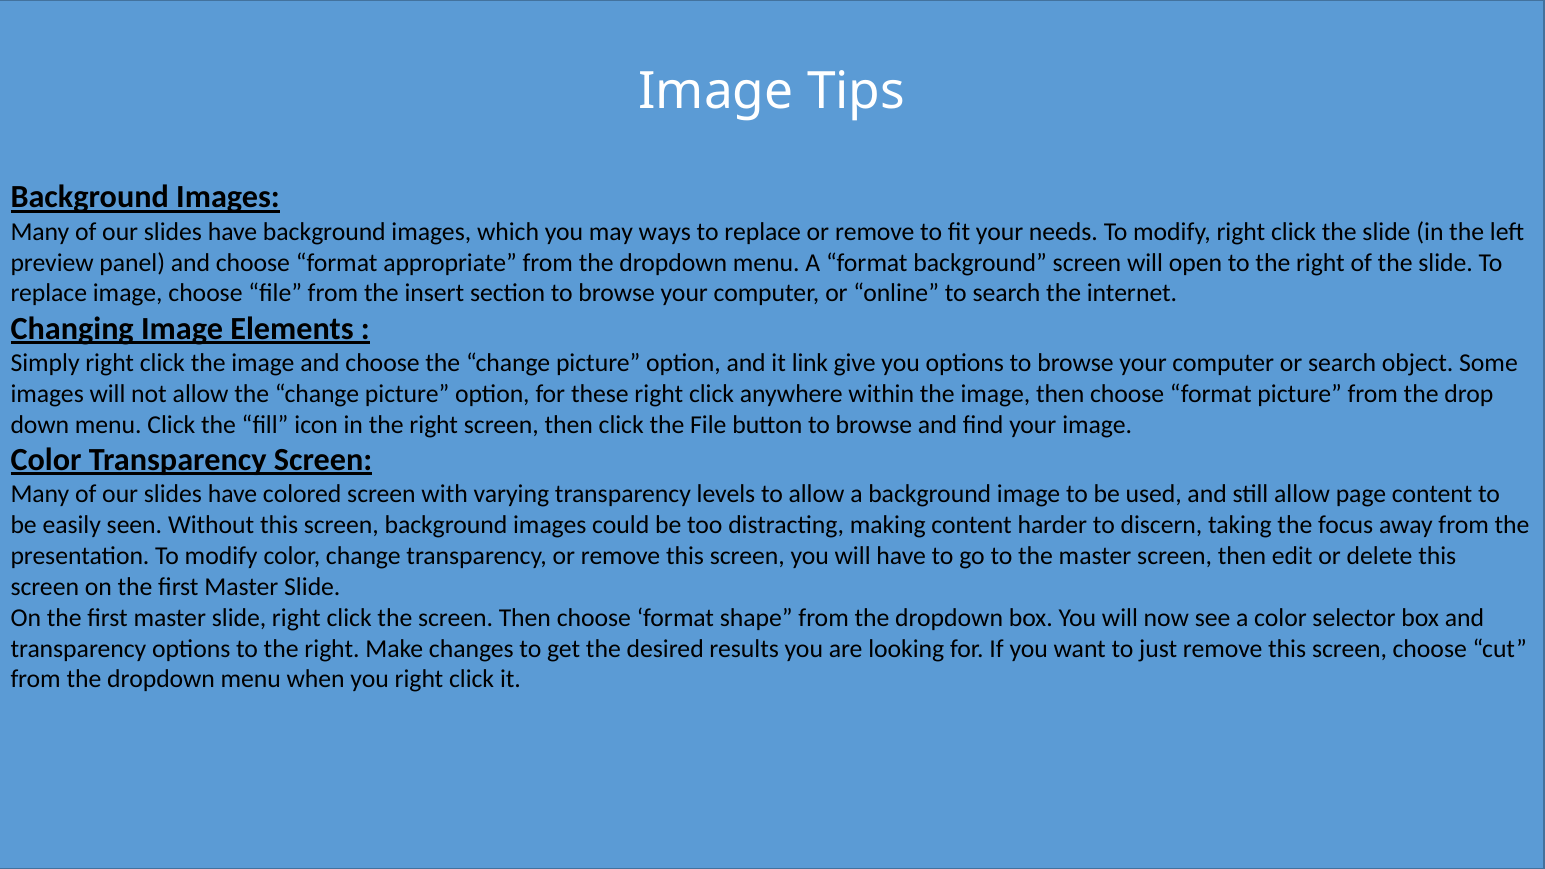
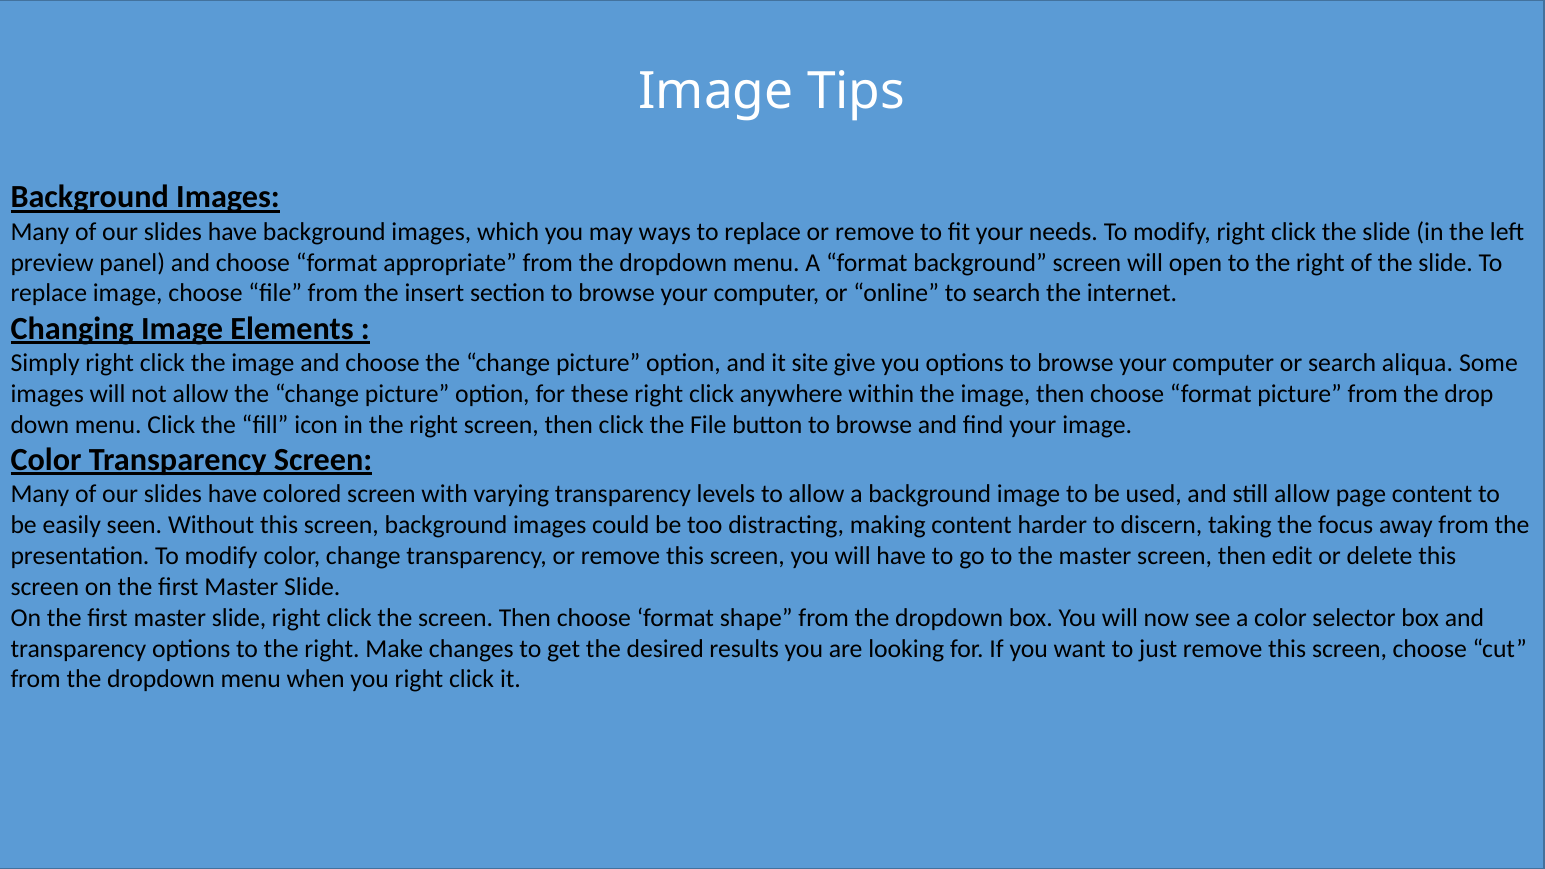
link: link -> site
object: object -> aliqua
